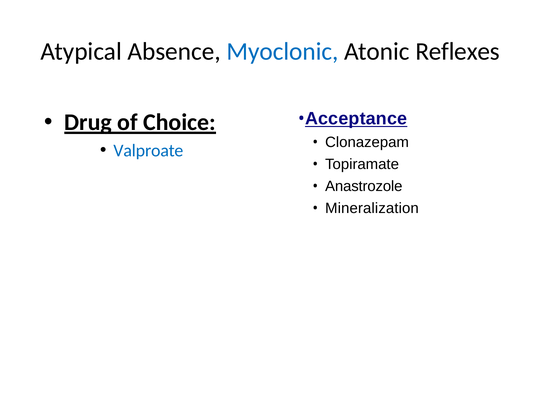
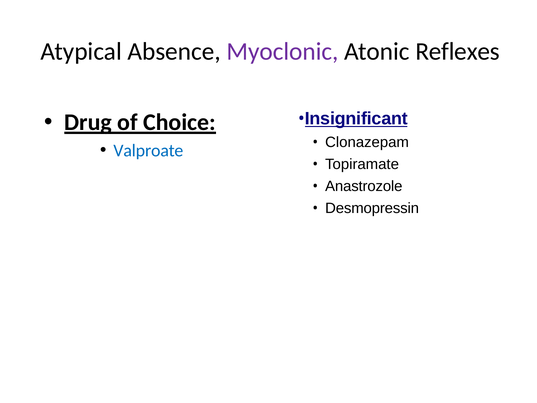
Myoclonic colour: blue -> purple
Acceptance: Acceptance -> Insignificant
Mineralization: Mineralization -> Desmopressin
